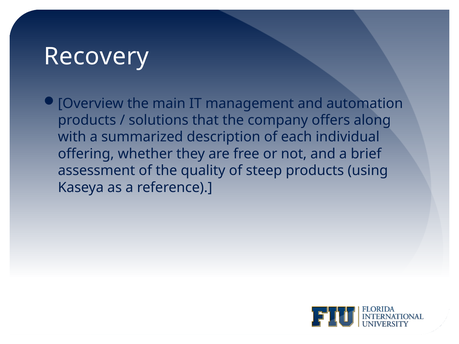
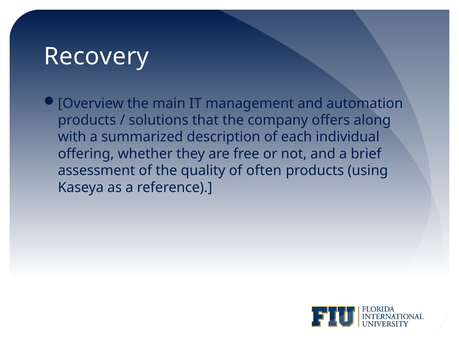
steep: steep -> often
